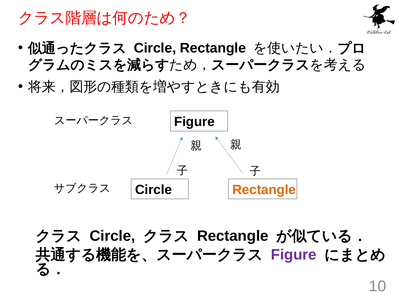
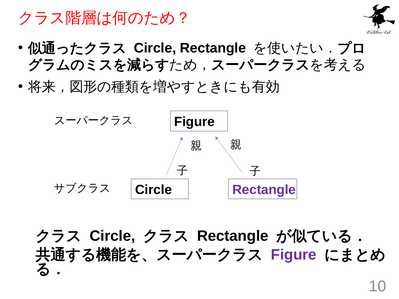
Rectangle at (264, 190) colour: orange -> purple
